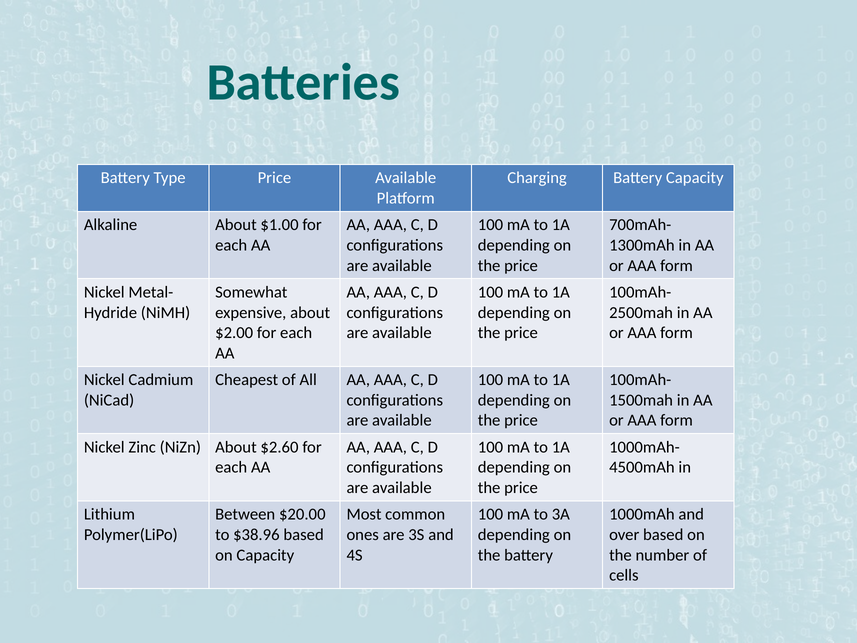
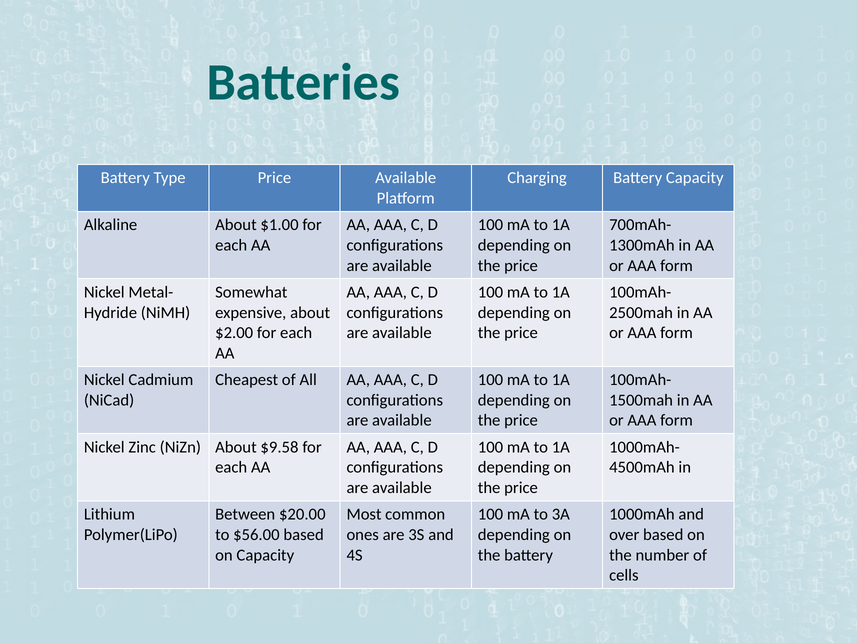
$2.60: $2.60 -> $9.58
$38.96: $38.96 -> $56.00
